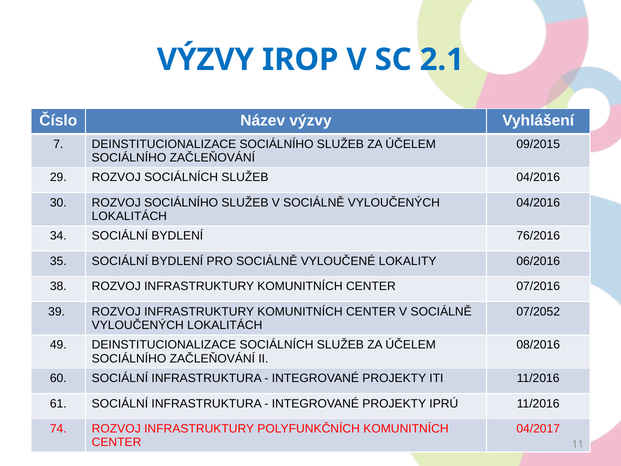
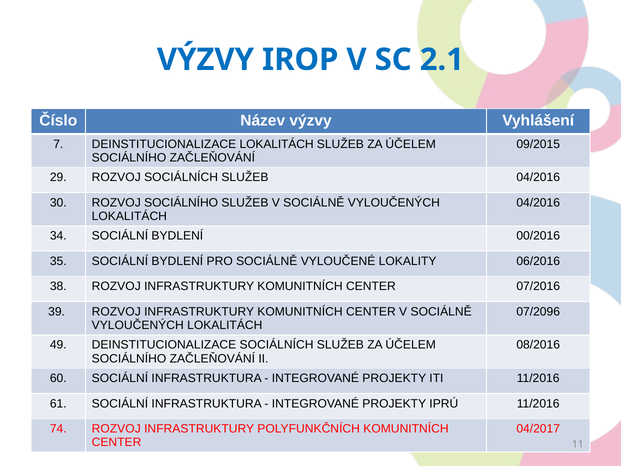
DEINSTITUCIONALIZACE SOCIÁLNÍHO: SOCIÁLNÍHO -> LOKALITÁCH
76/2016: 76/2016 -> 00/2016
07/2052: 07/2052 -> 07/2096
